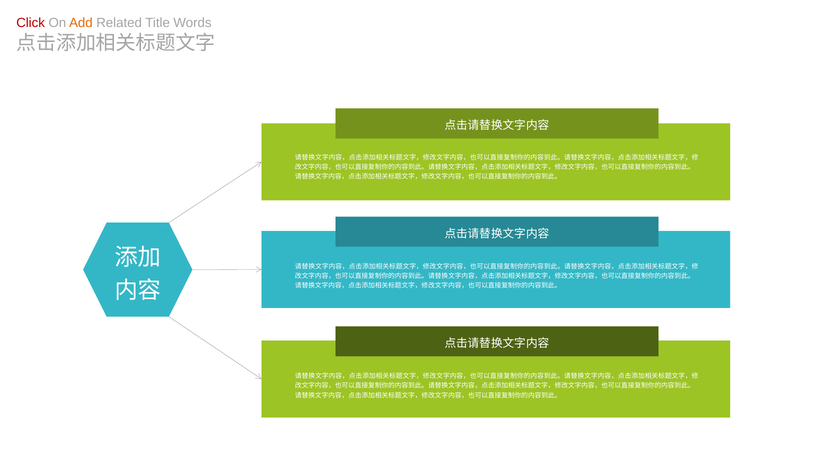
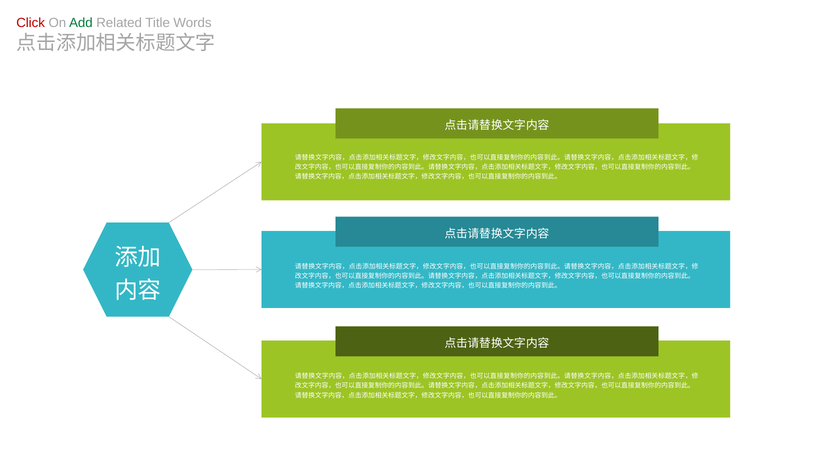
Add colour: orange -> green
